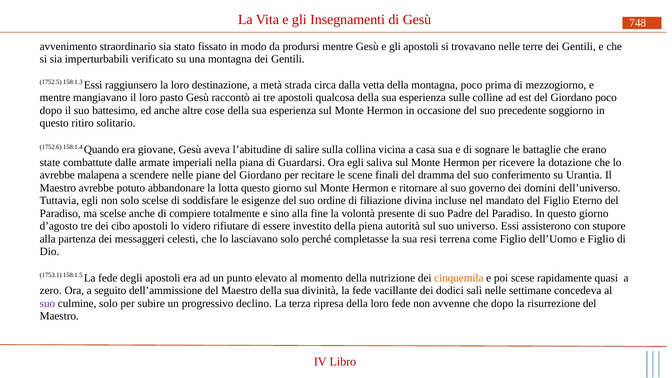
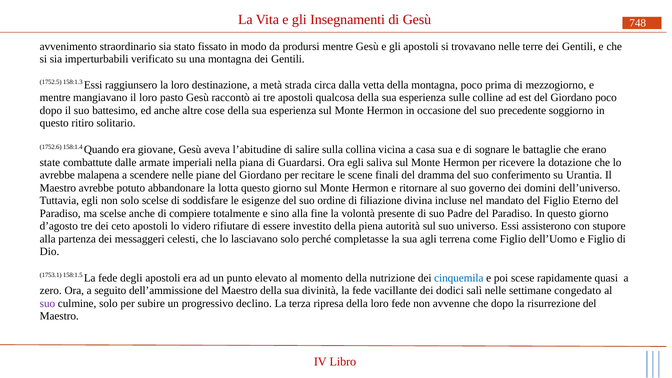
cibo: cibo -> ceto
resi: resi -> agli
cinquemila colour: orange -> blue
concedeva: concedeva -> congedato
